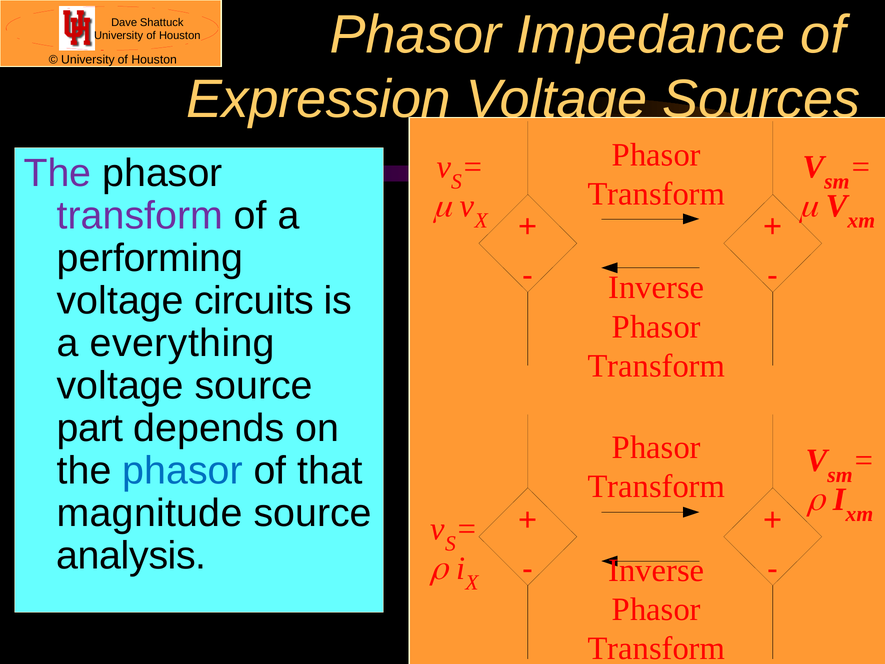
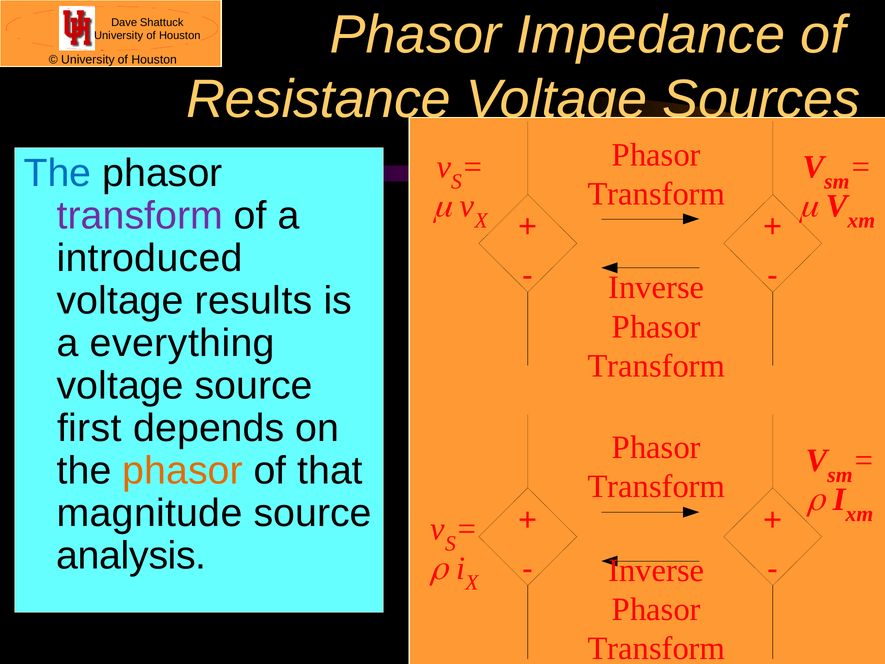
Expression: Expression -> Resistance
The at (58, 173) colour: purple -> blue
performing: performing -> introduced
circuits: circuits -> results
part: part -> first
phasor at (183, 471) colour: blue -> orange
